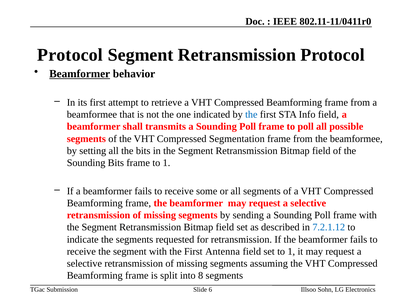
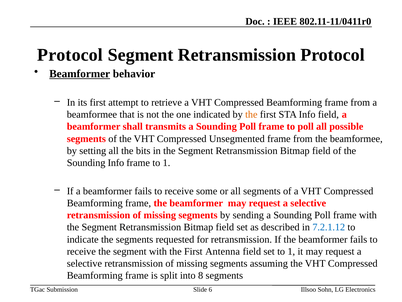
the at (251, 114) colour: blue -> orange
Segmentation: Segmentation -> Unsegmented
Sounding Bits: Bits -> Info
